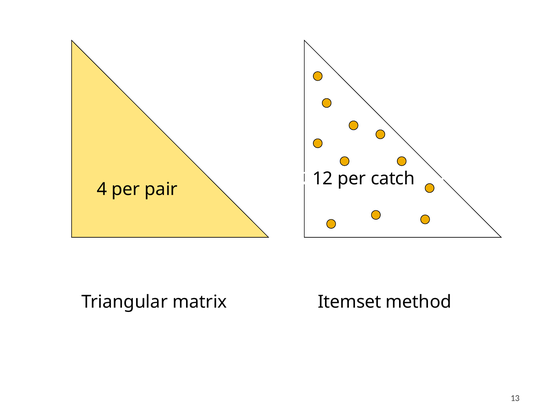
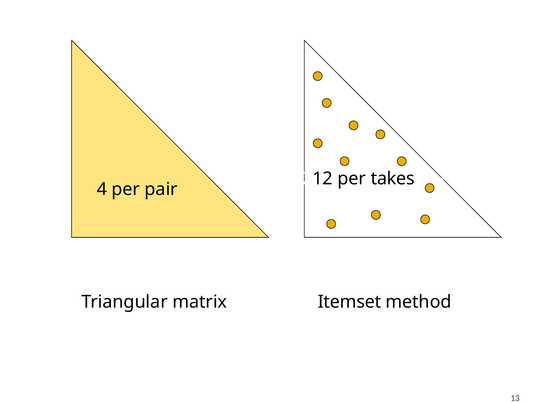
catch: catch -> takes
